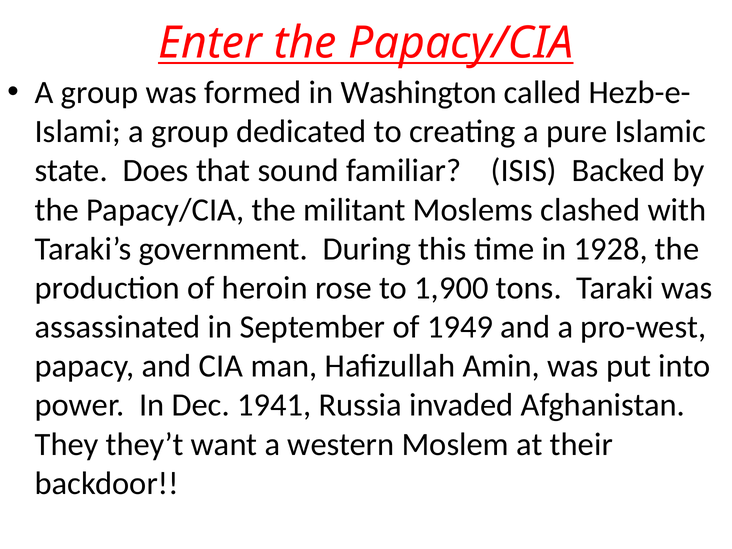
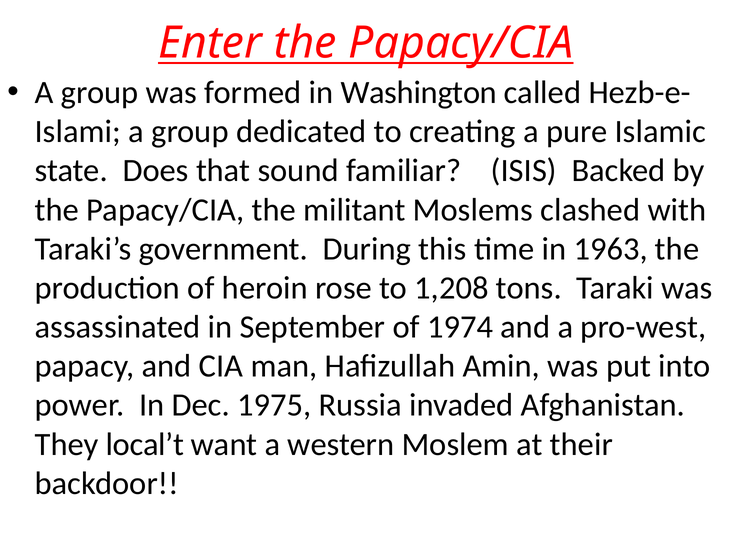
1928: 1928 -> 1963
1,900: 1,900 -> 1,208
1949: 1949 -> 1974
1941: 1941 -> 1975
they’t: they’t -> local’t
